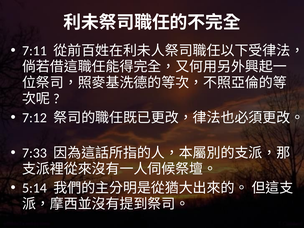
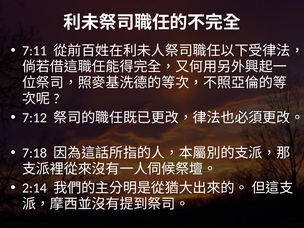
7:33: 7:33 -> 7:18
5:14: 5:14 -> 2:14
